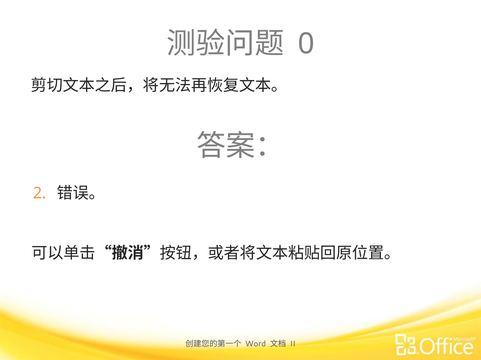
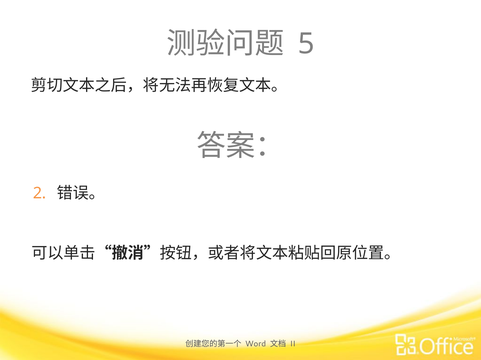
0: 0 -> 5
